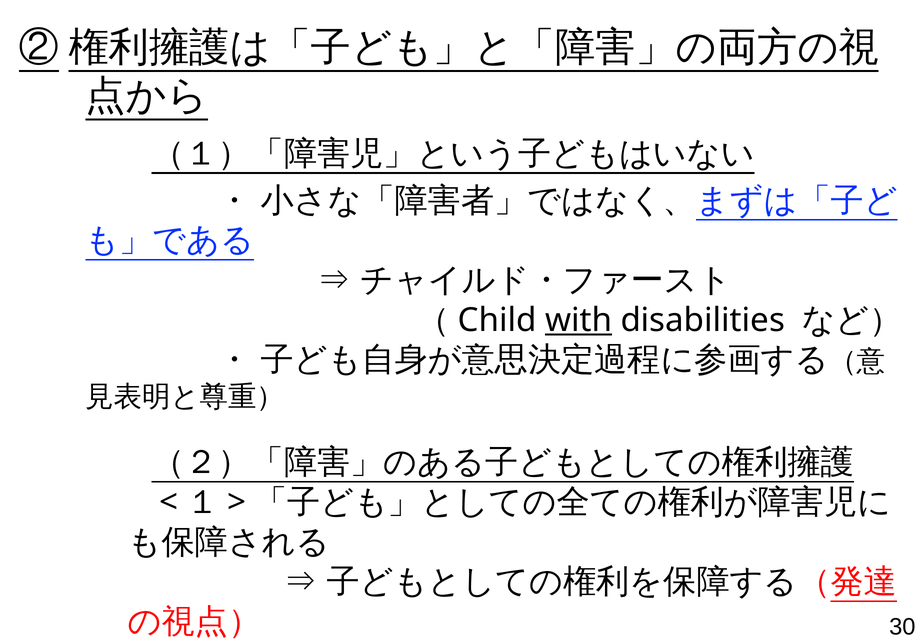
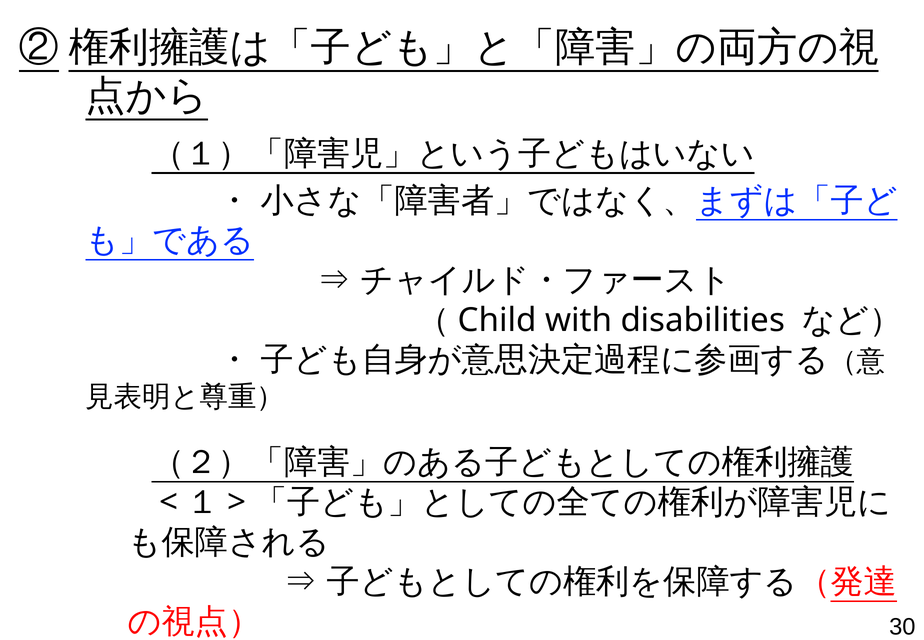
with underline: present -> none
